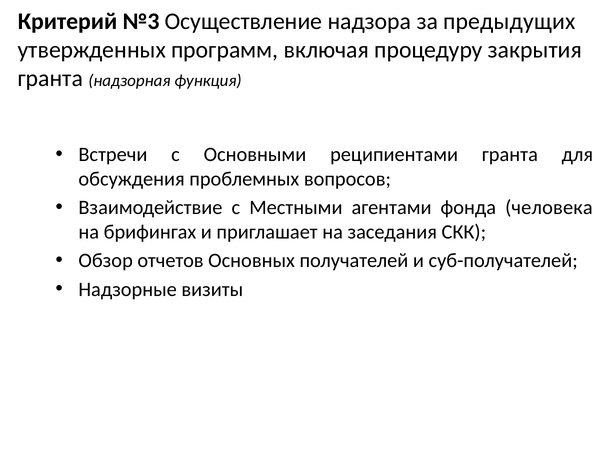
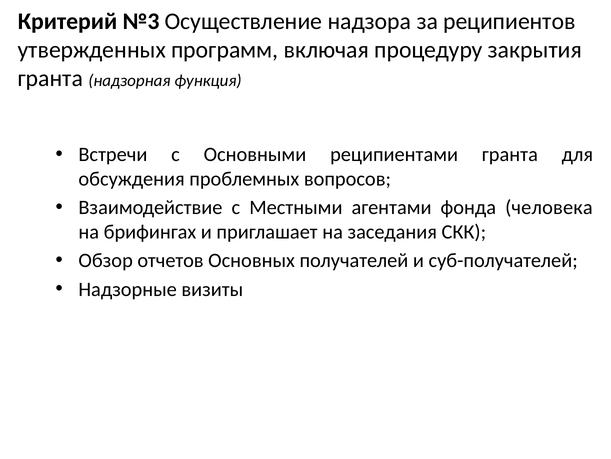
предыдущих: предыдущих -> реципиентов
